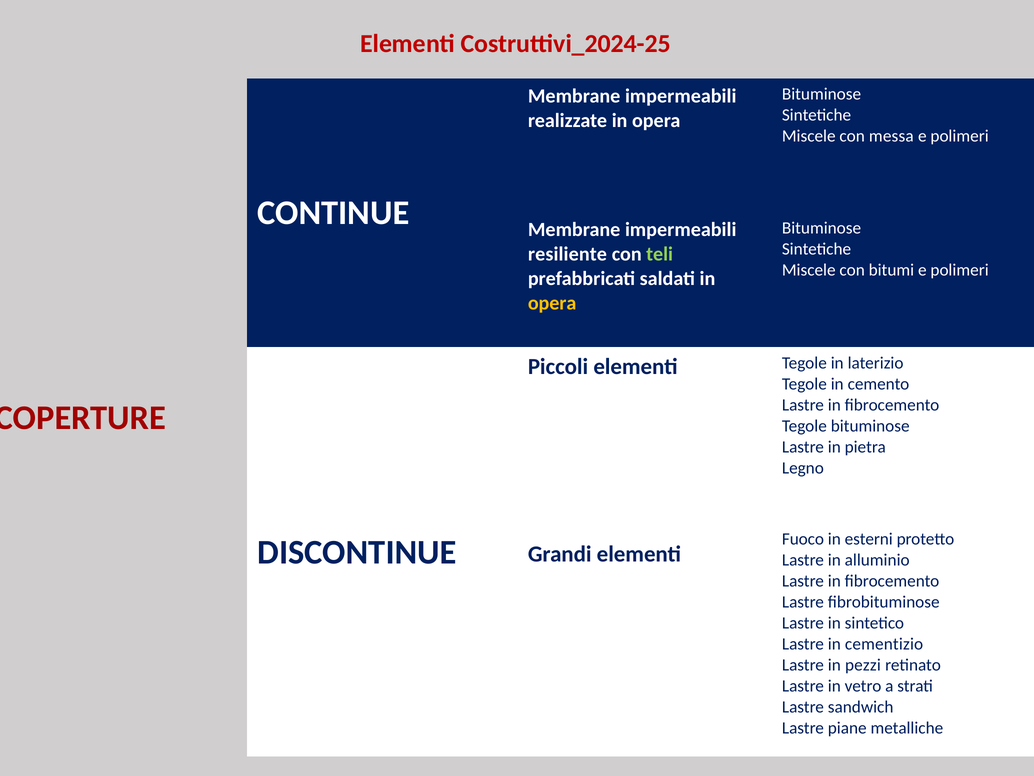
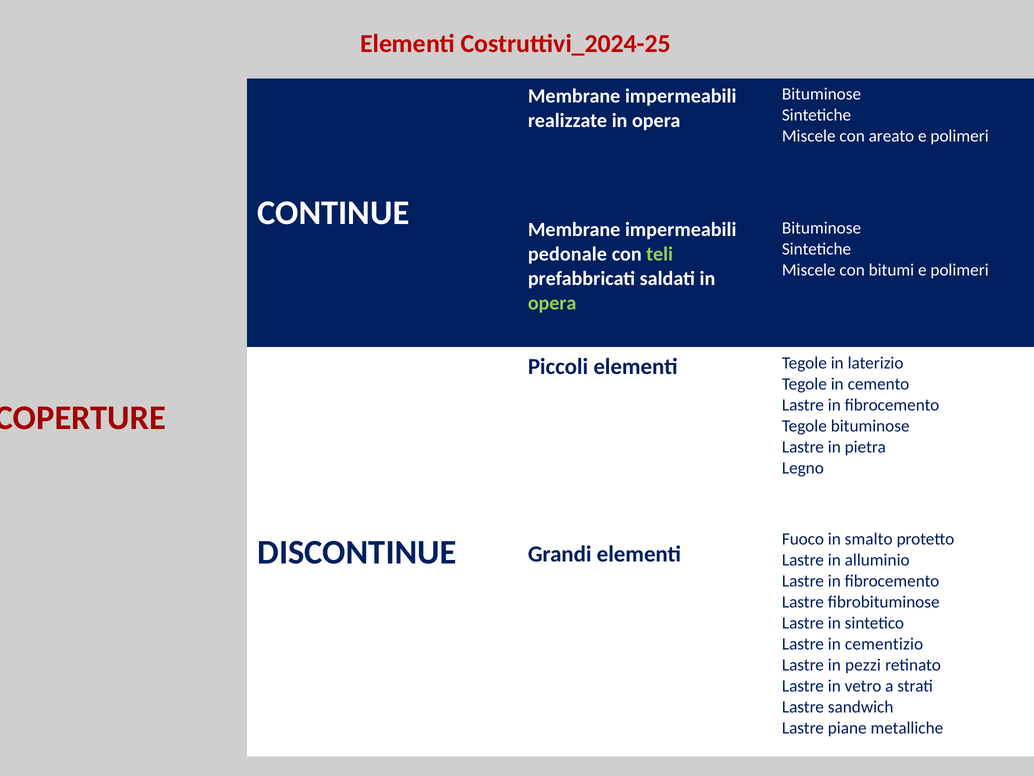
messa: messa -> areato
resiliente: resiliente -> pedonale
opera at (552, 303) colour: yellow -> light green
esterni: esterni -> smalto
